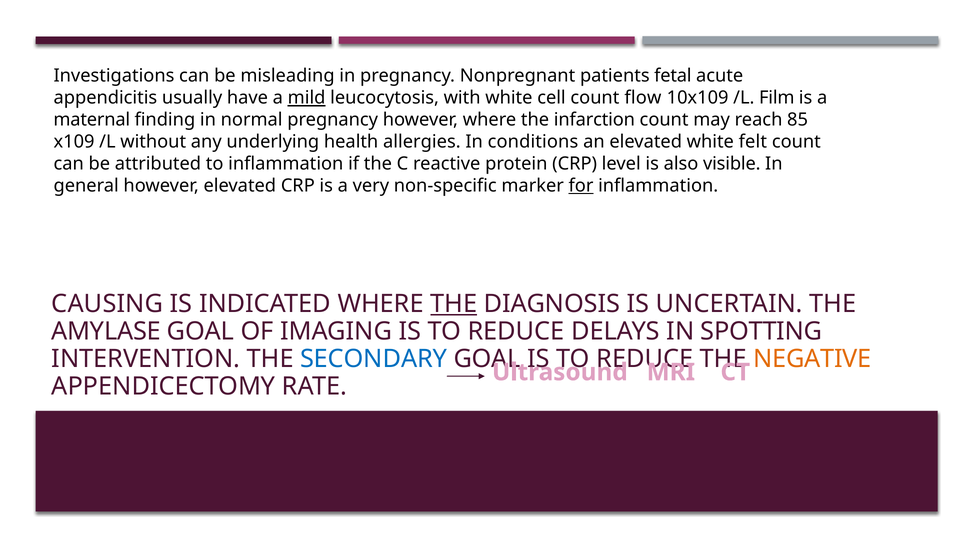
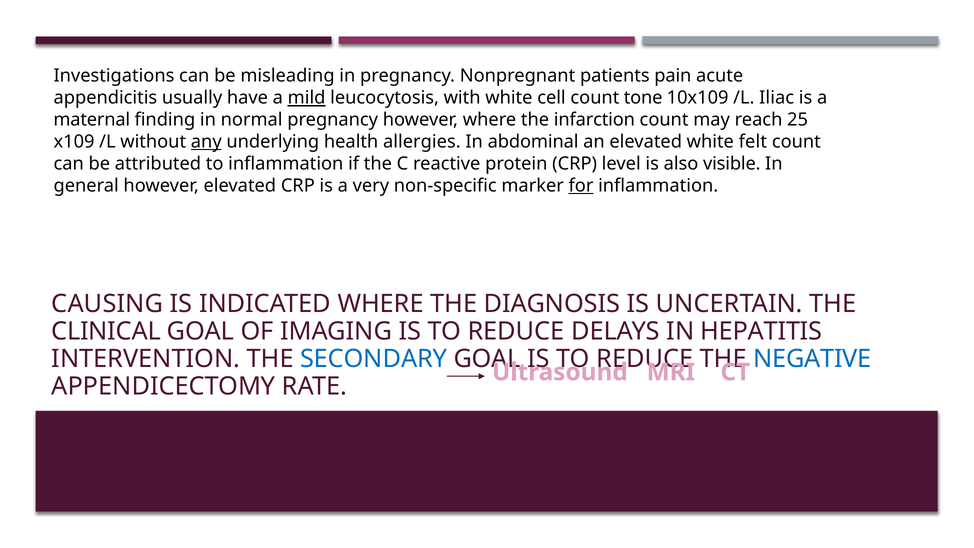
fetal: fetal -> pain
flow: flow -> tone
Film: Film -> Iliac
85: 85 -> 25
any underline: none -> present
conditions: conditions -> abdominal
THE at (454, 304) underline: present -> none
AMYLASE: AMYLASE -> CLINICAL
SPOTTING: SPOTTING -> HEPATITIS
NEGATIVE colour: orange -> blue
